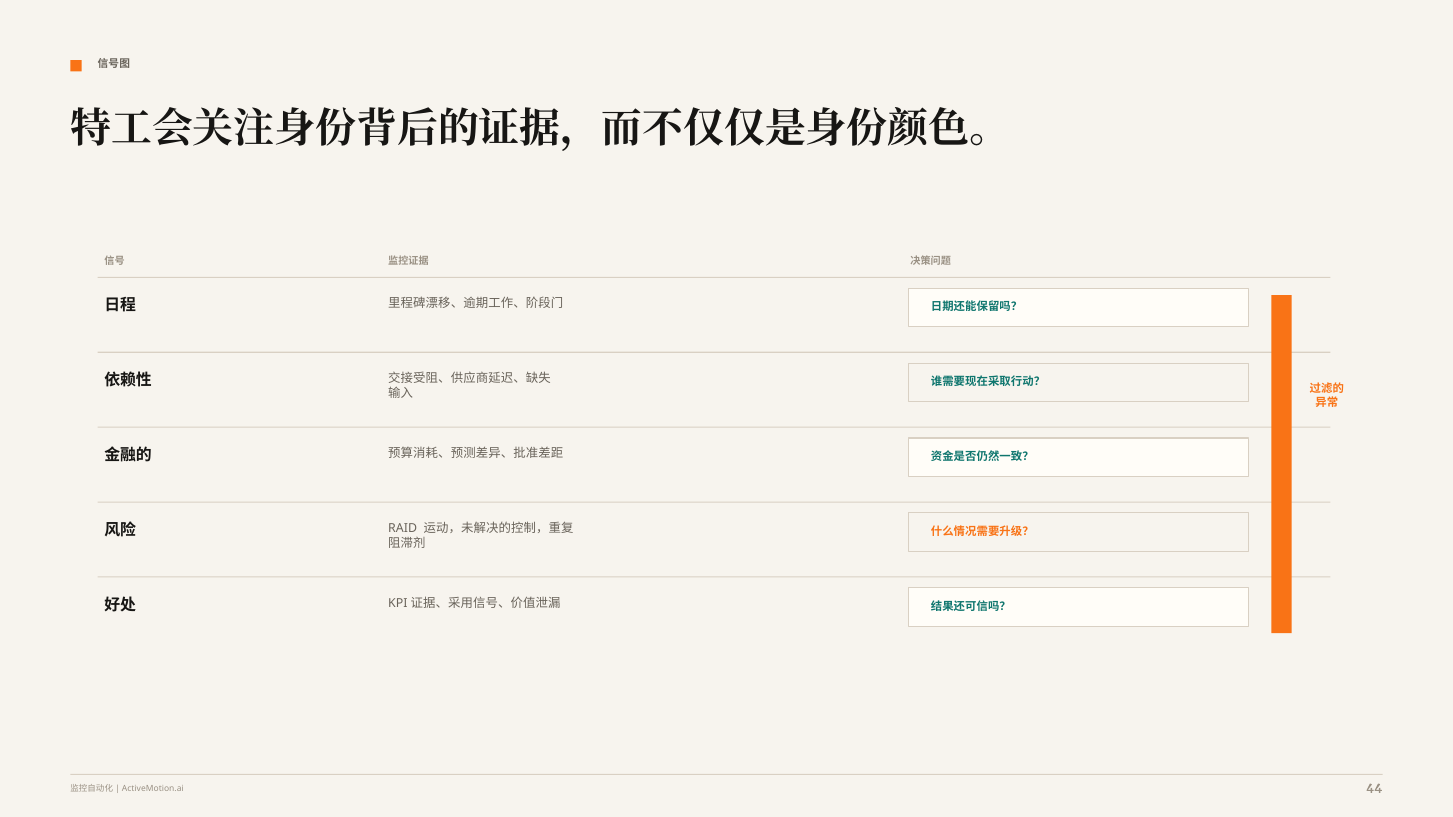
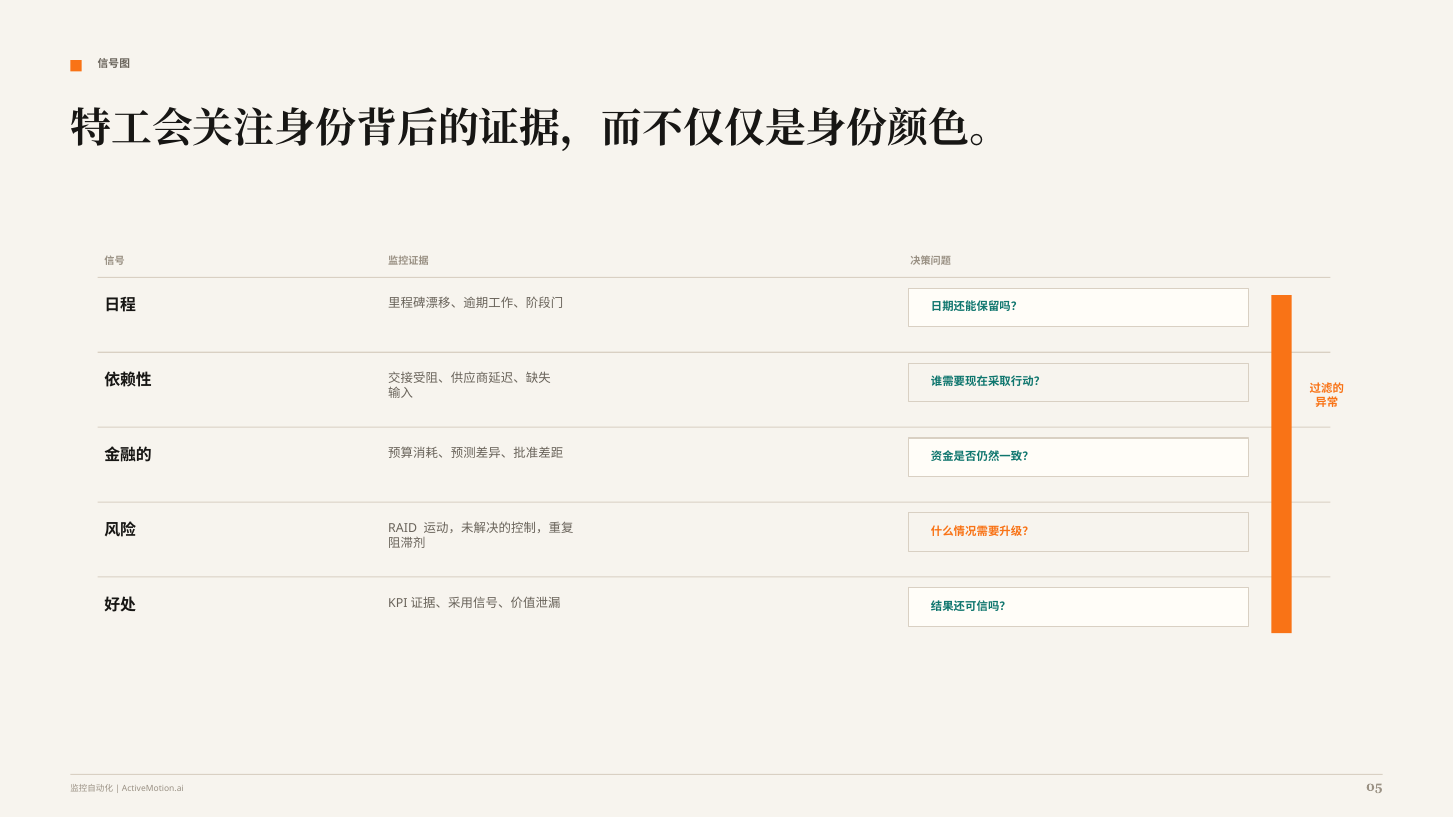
44: 44 -> 05
